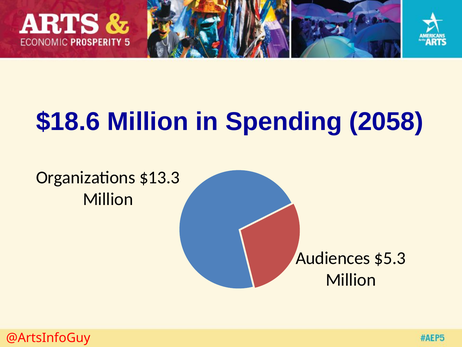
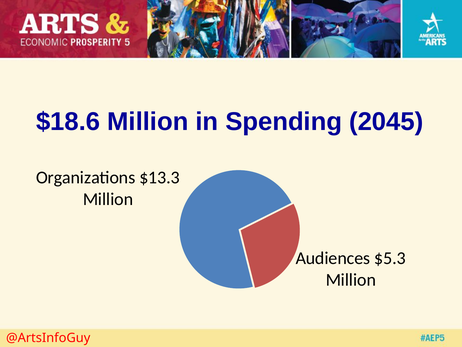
2058: 2058 -> 2045
